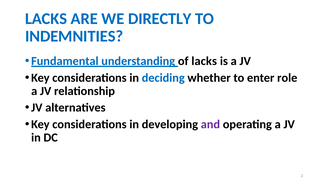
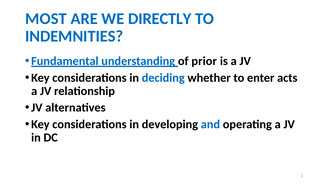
LACKS at (46, 19): LACKS -> MOST
of lacks: lacks -> prior
role: role -> acts
and colour: purple -> blue
